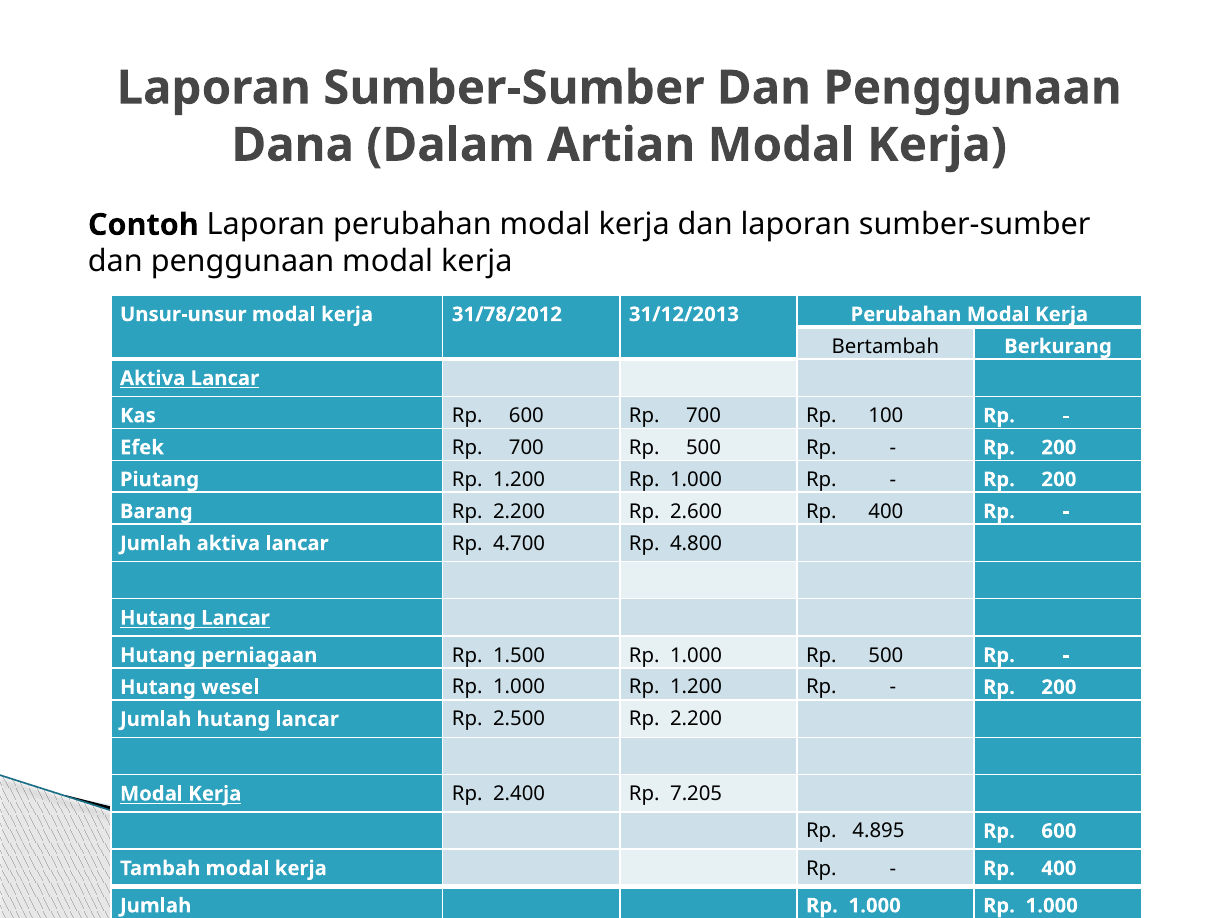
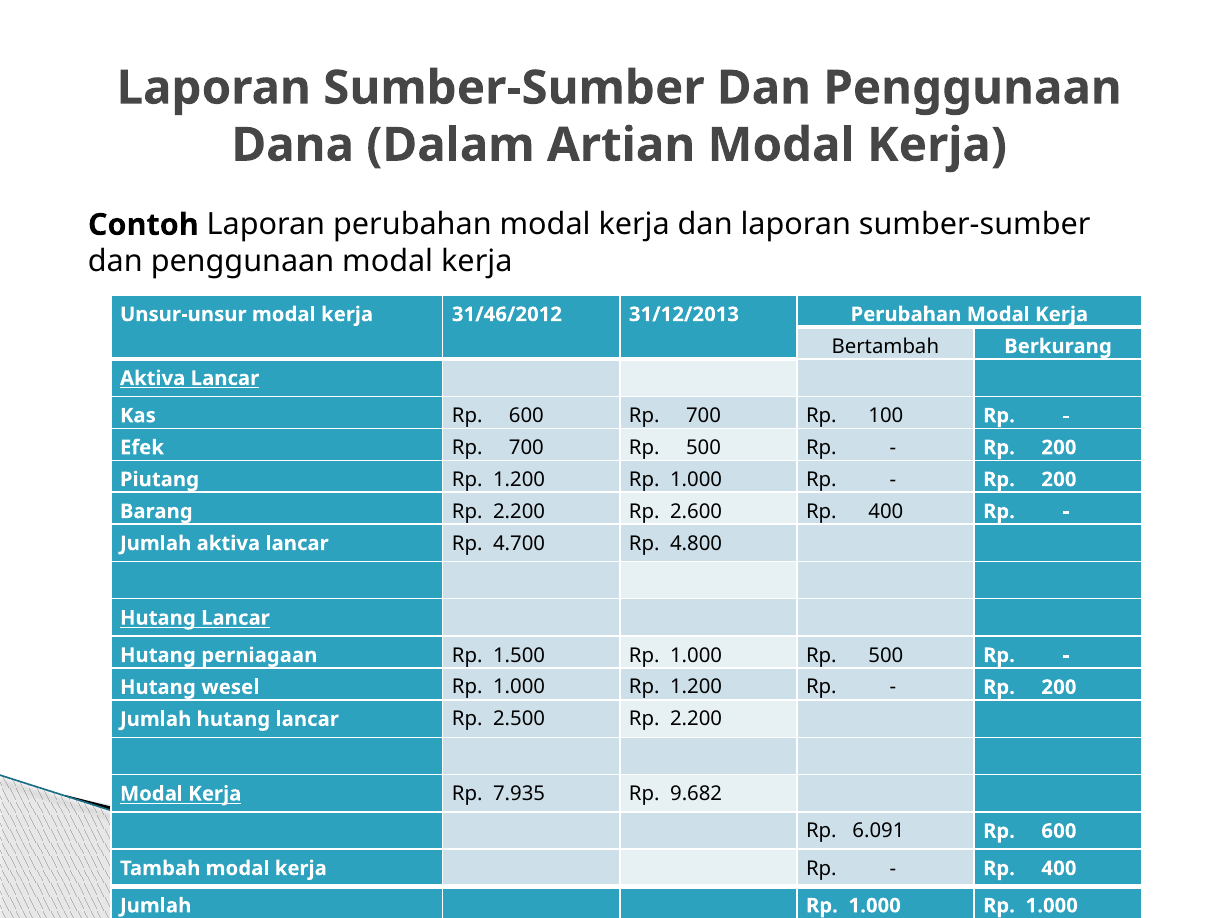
31/78/2012: 31/78/2012 -> 31/46/2012
2.400: 2.400 -> 7.935
7.205: 7.205 -> 9.682
4.895: 4.895 -> 6.091
